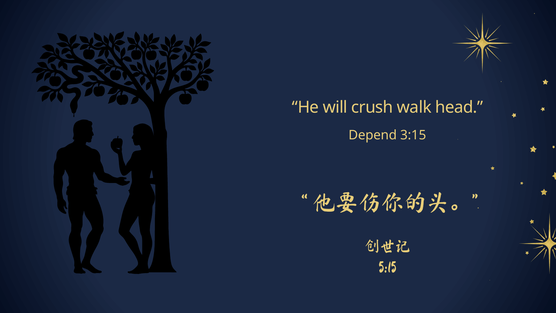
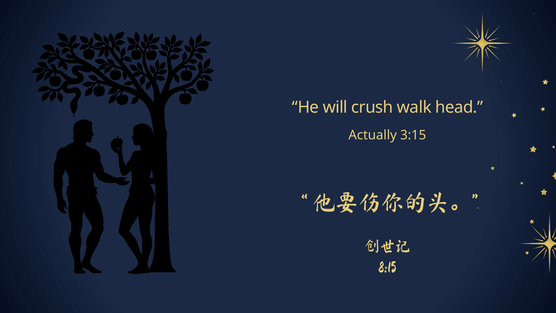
Depend: Depend -> Actually
5:15: 5:15 -> 8:15
